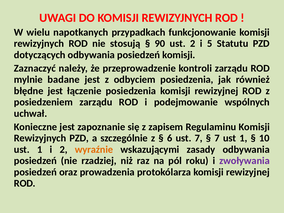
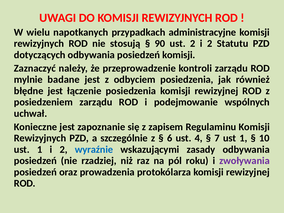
funkcjonowanie: funkcjonowanie -> administracyjne
2 i 5: 5 -> 2
ust 7: 7 -> 4
wyraźnie colour: orange -> blue
